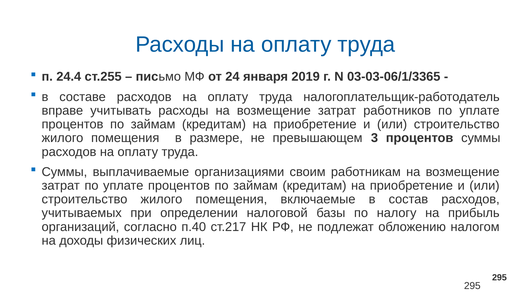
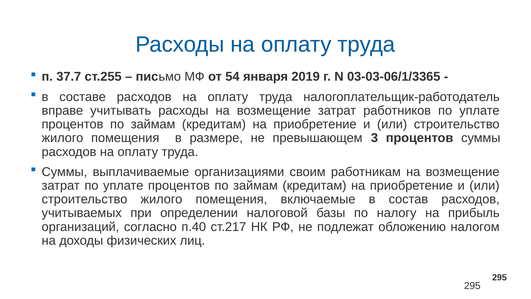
24.4: 24.4 -> 37.7
24: 24 -> 54
